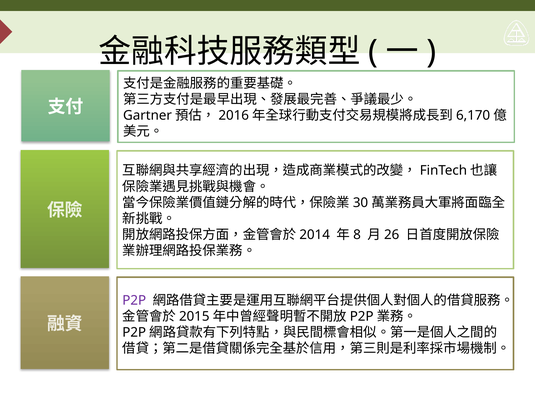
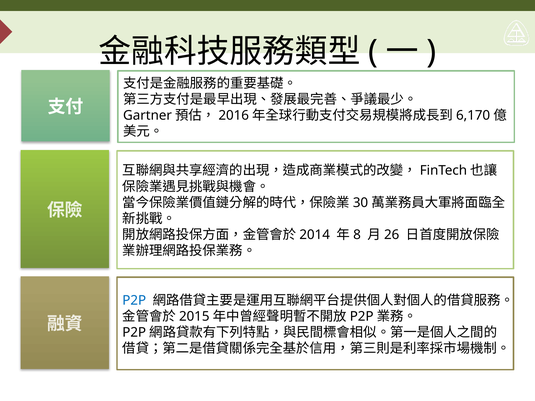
P2P colour: purple -> blue
